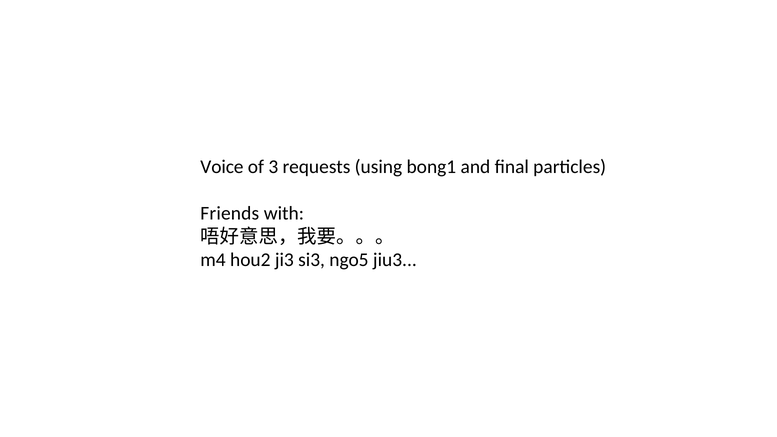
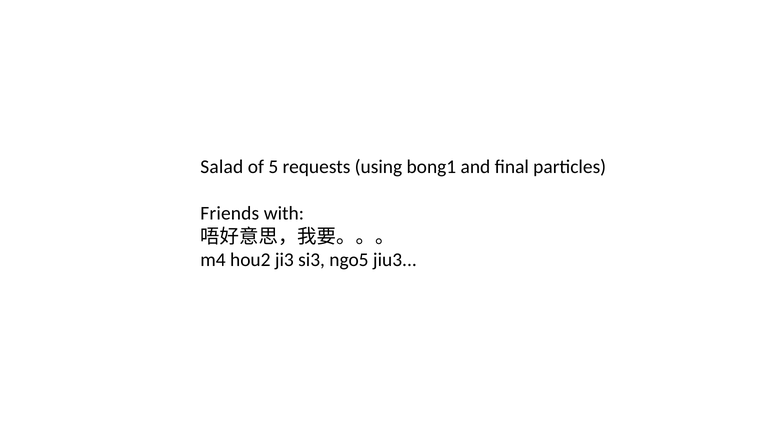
Voice: Voice -> Salad
3: 3 -> 5
